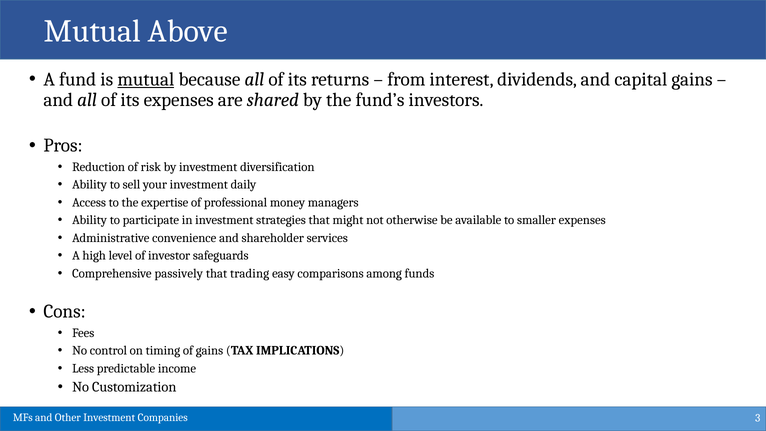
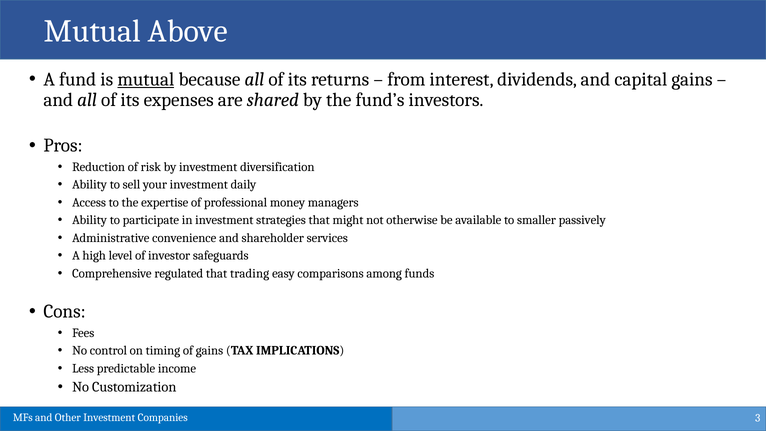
smaller expenses: expenses -> passively
passively: passively -> regulated
